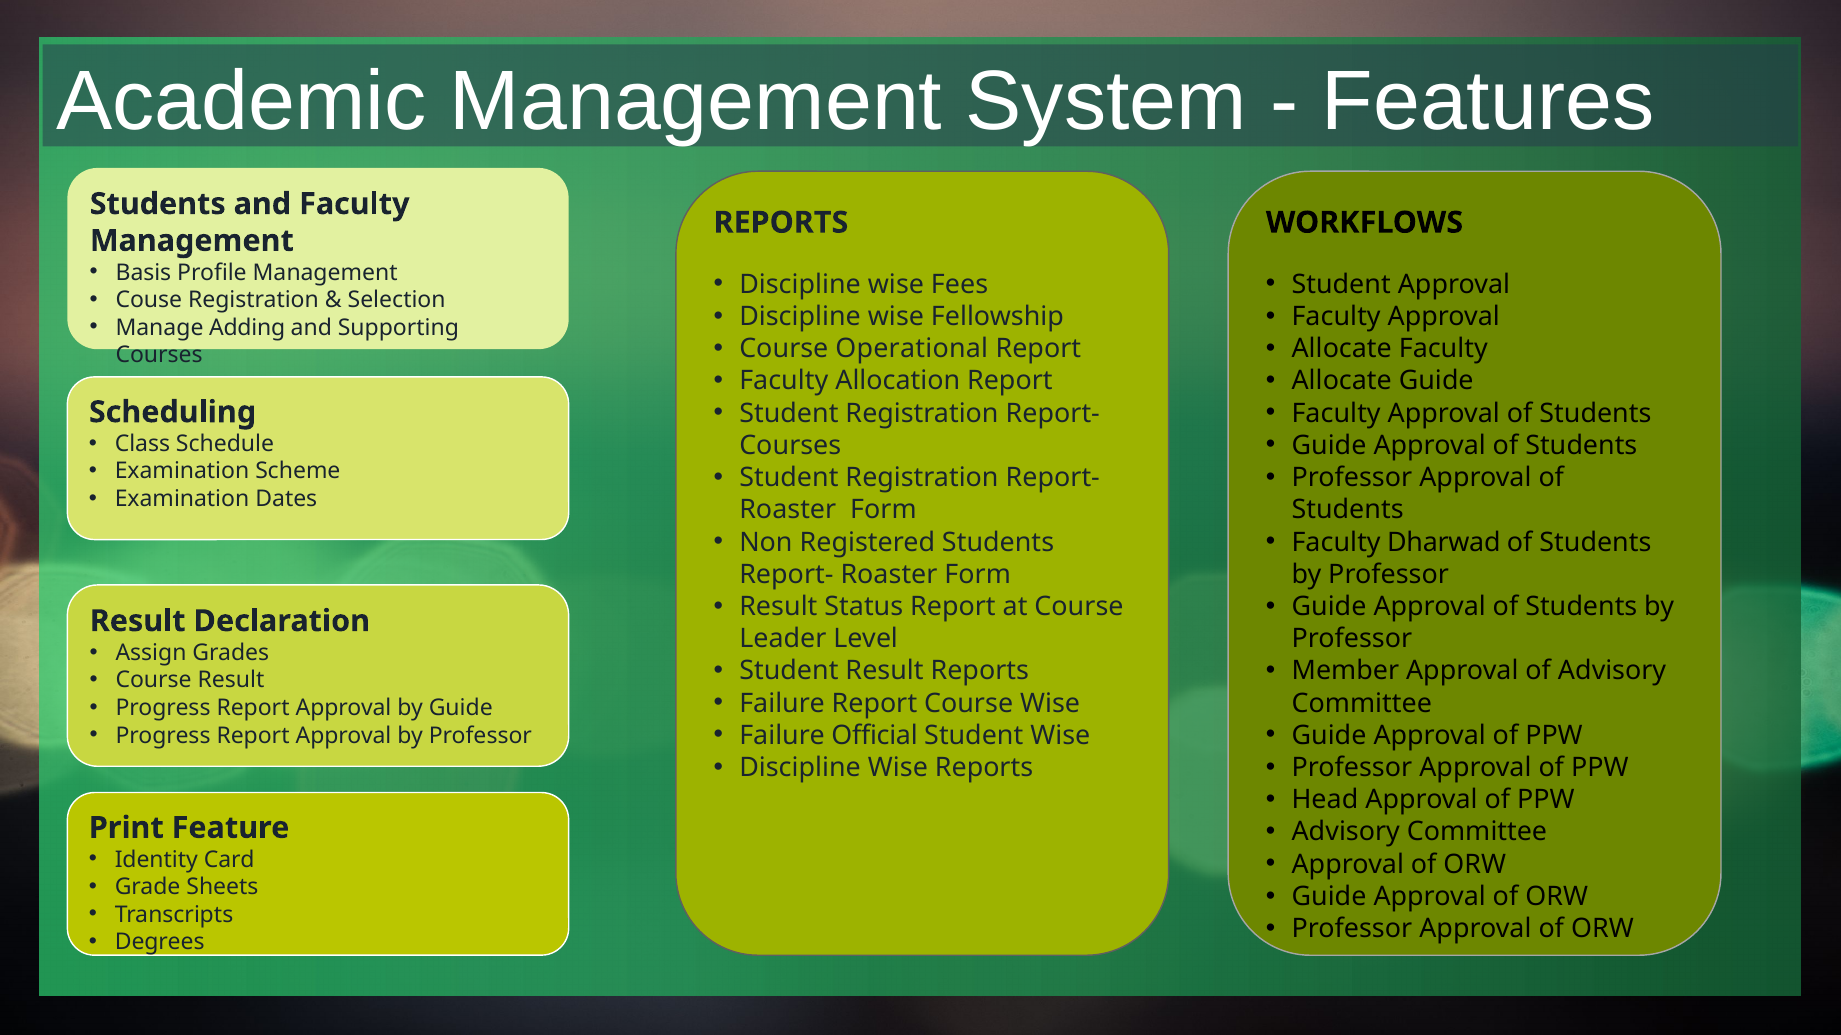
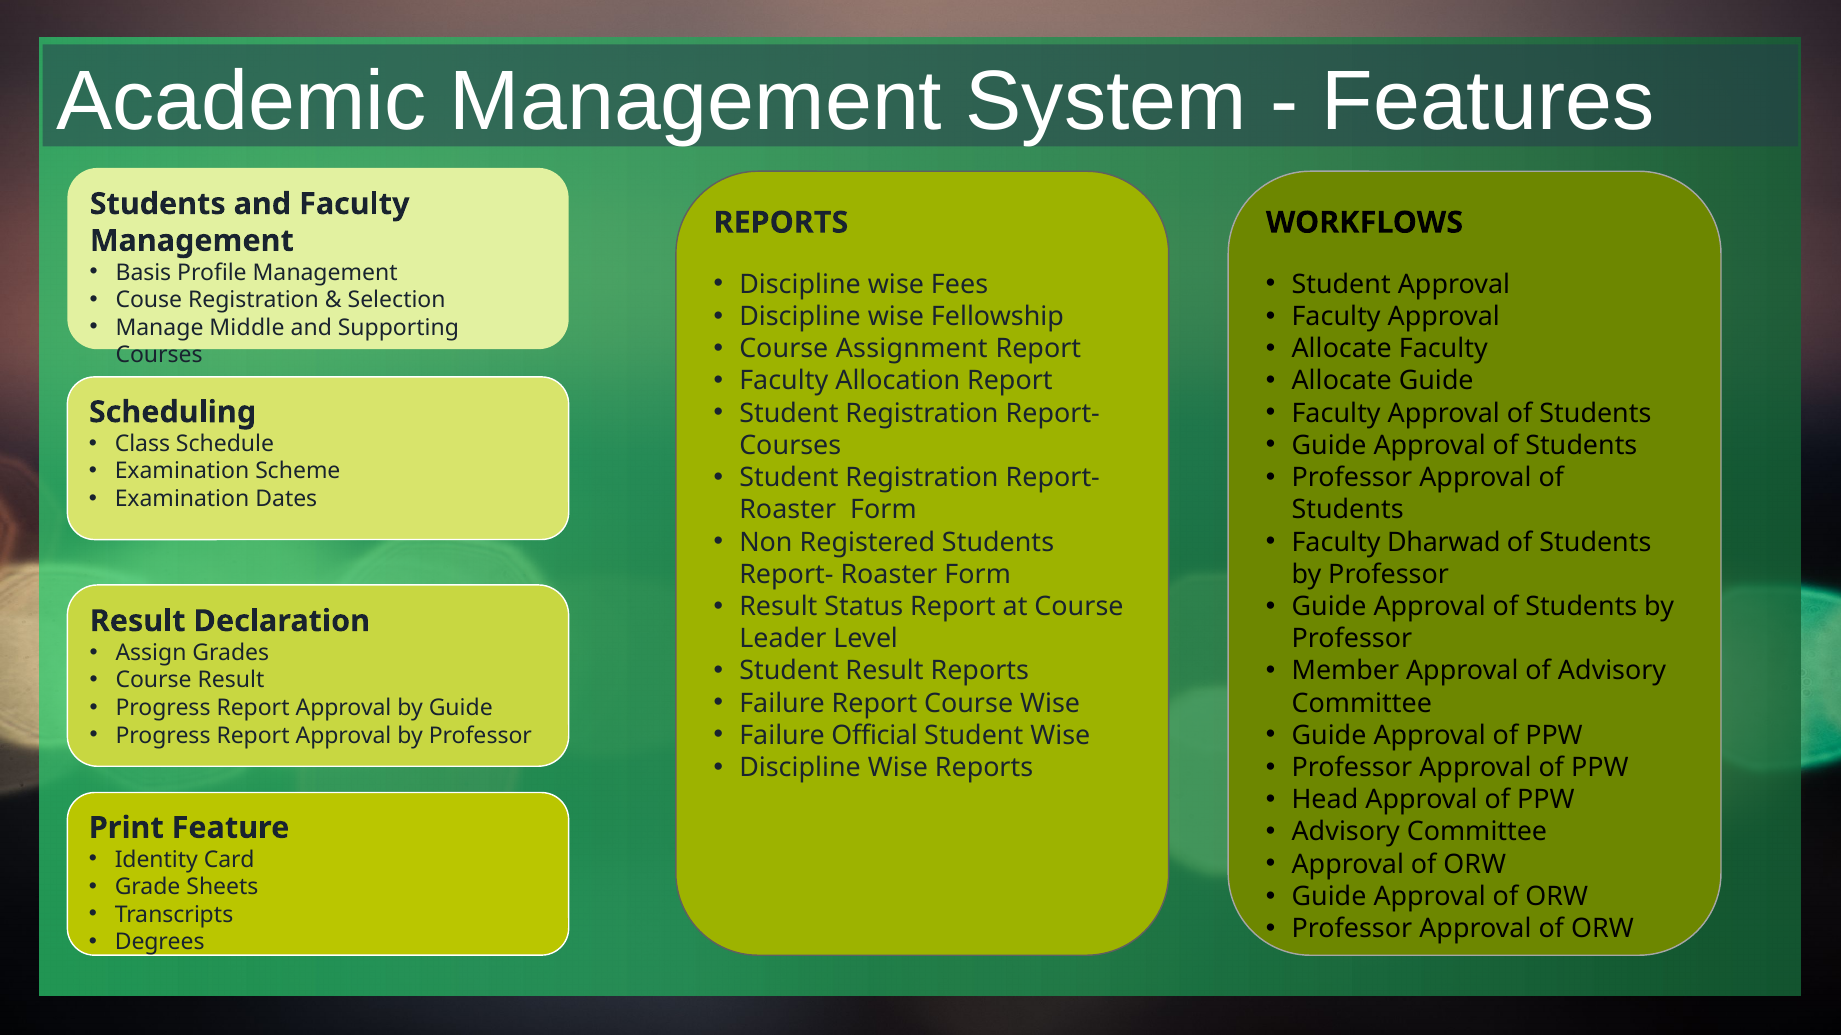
Adding: Adding -> Middle
Operational: Operational -> Assignment
